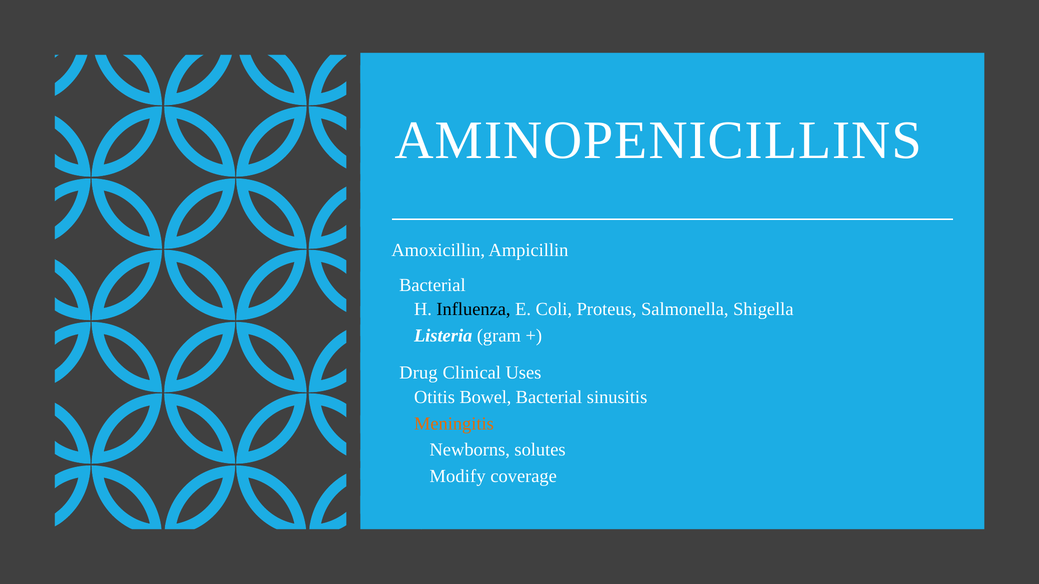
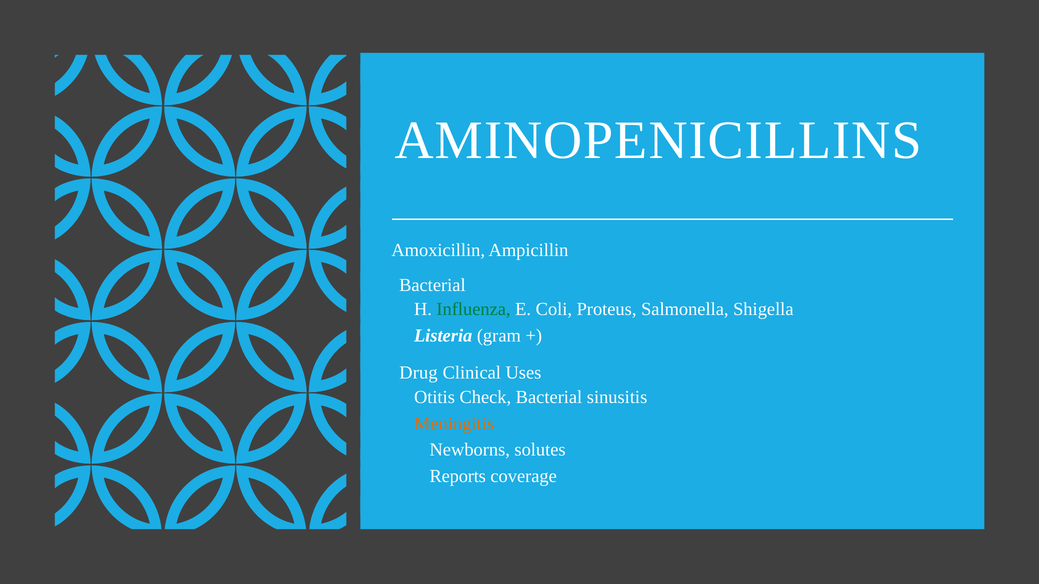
Influenza colour: black -> green
Bowel: Bowel -> Check
Modify: Modify -> Reports
